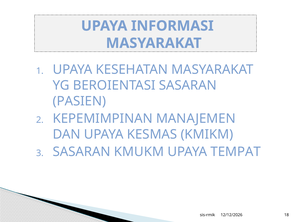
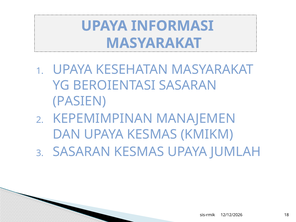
SASARAN KMUKM: KMUKM -> KESMAS
TEMPAT: TEMPAT -> JUMLAH
